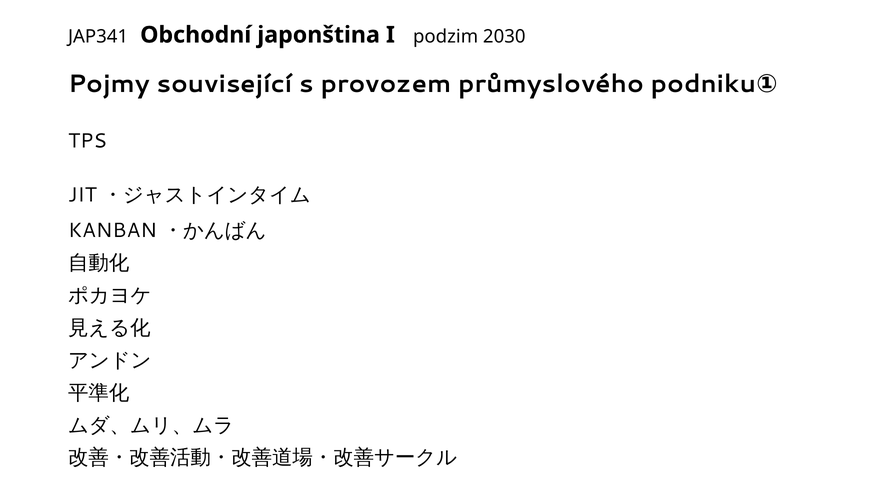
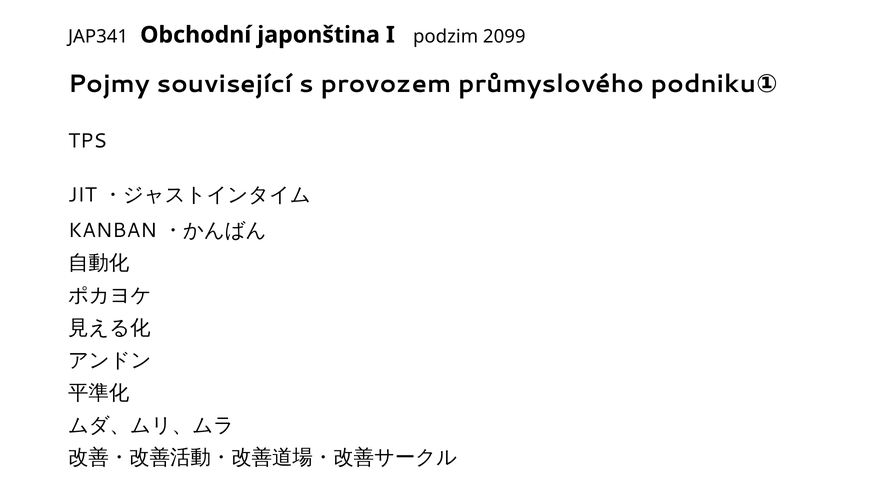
2030: 2030 -> 2099
